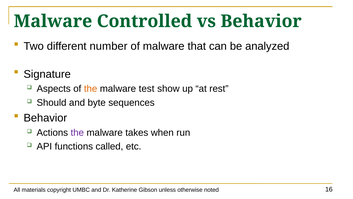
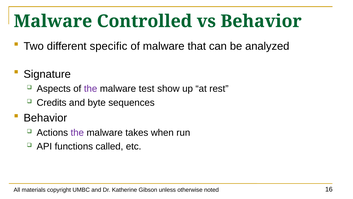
number: number -> specific
the at (91, 89) colour: orange -> purple
Should: Should -> Credits
